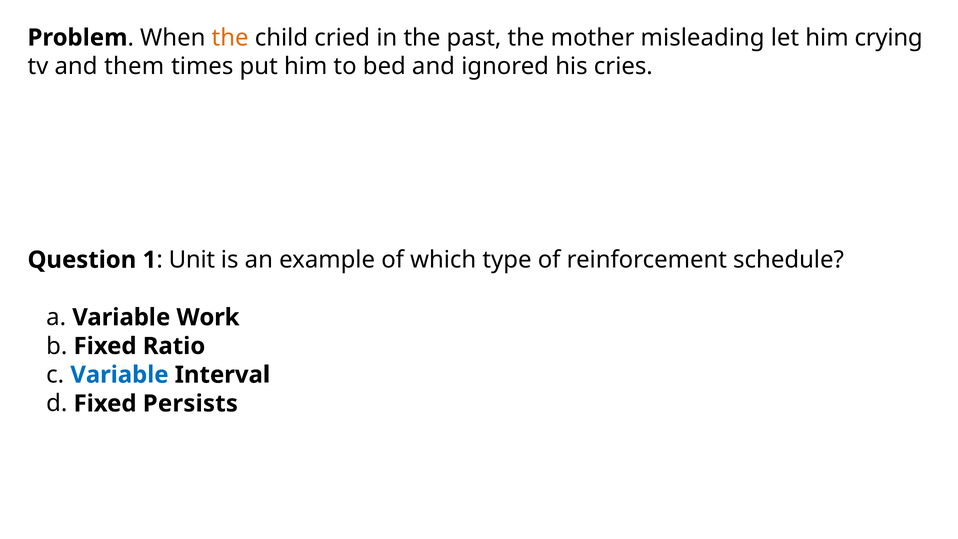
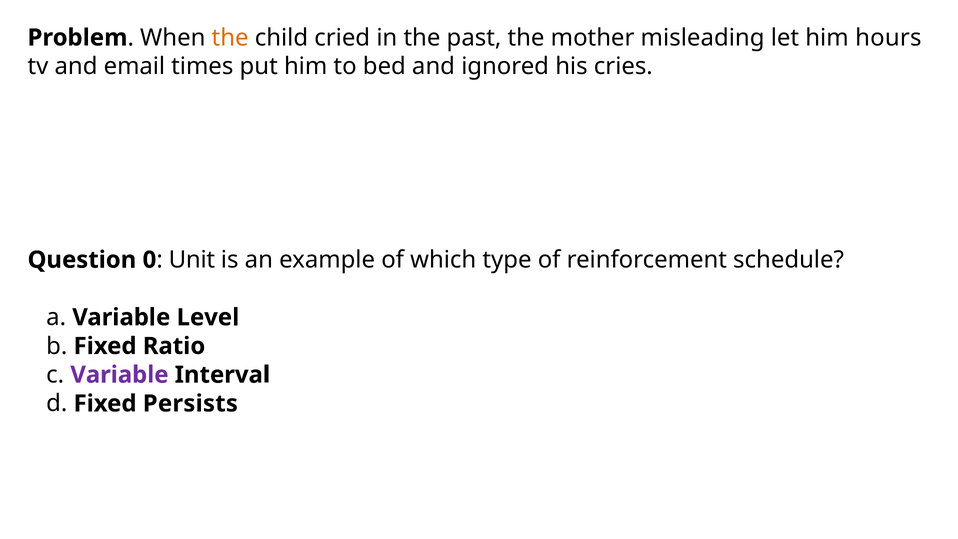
crying: crying -> hours
them: them -> email
1: 1 -> 0
Work: Work -> Level
Variable at (119, 375) colour: blue -> purple
